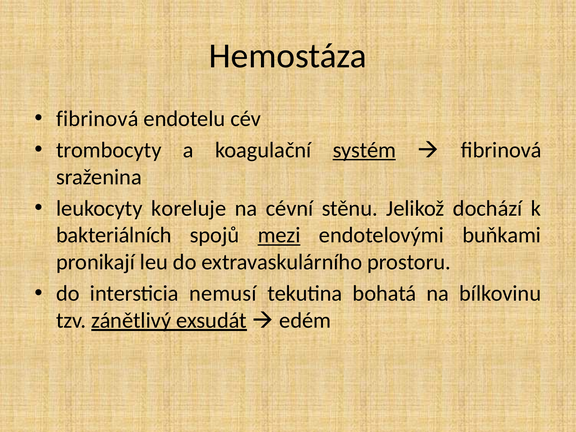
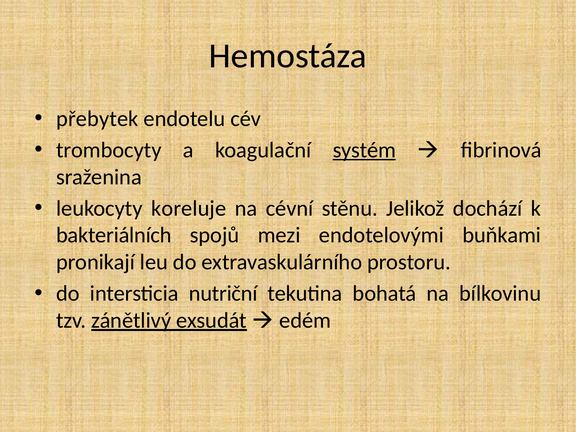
fibrinová at (97, 119): fibrinová -> přebytek
mezi underline: present -> none
nemusí: nemusí -> nutriční
